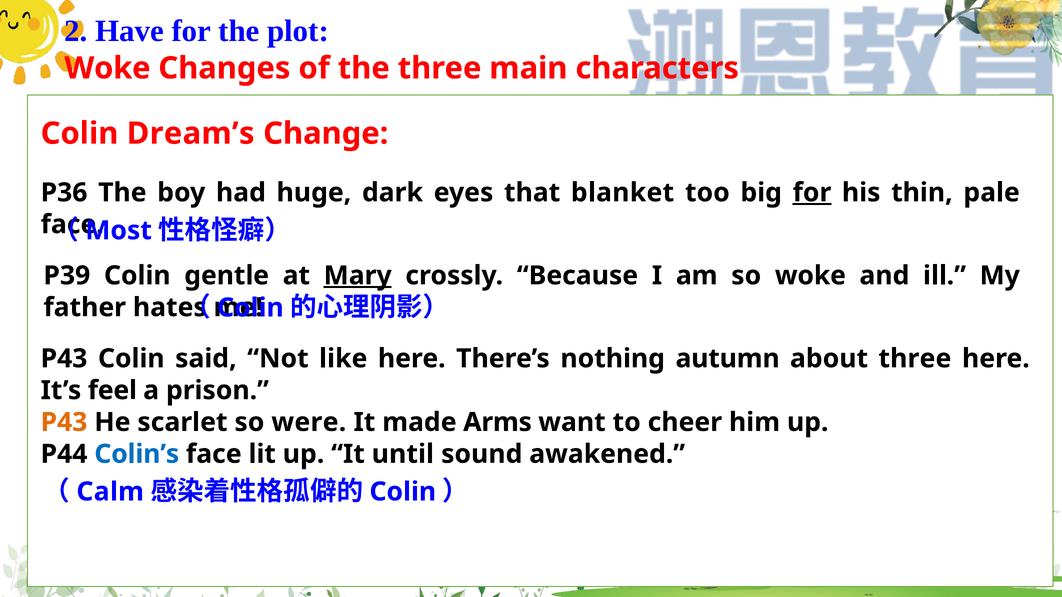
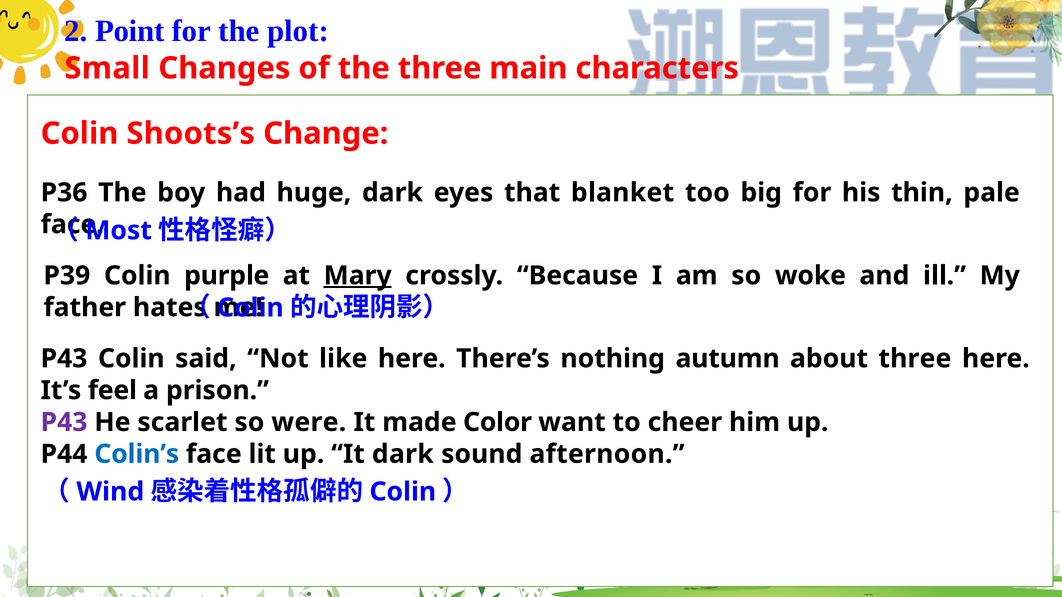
Have: Have -> Point
Woke at (107, 68): Woke -> Small
Dream’s: Dream’s -> Shoots’s
for at (812, 193) underline: present -> none
gentle: gentle -> purple
P43 at (64, 422) colour: orange -> purple
Arms: Arms -> Color
It until: until -> dark
awakened: awakened -> afternoon
Calm: Calm -> Wind
